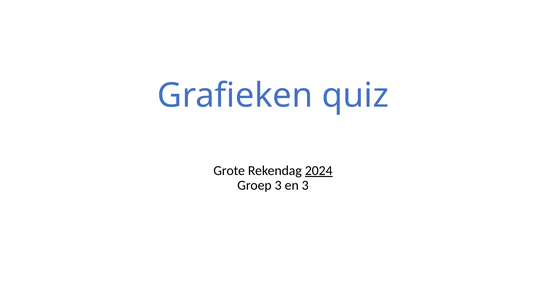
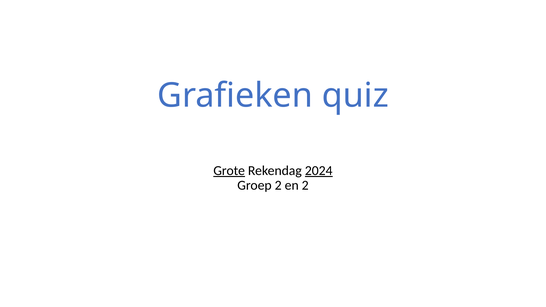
Grote underline: none -> present
Groep 3: 3 -> 2
en 3: 3 -> 2
